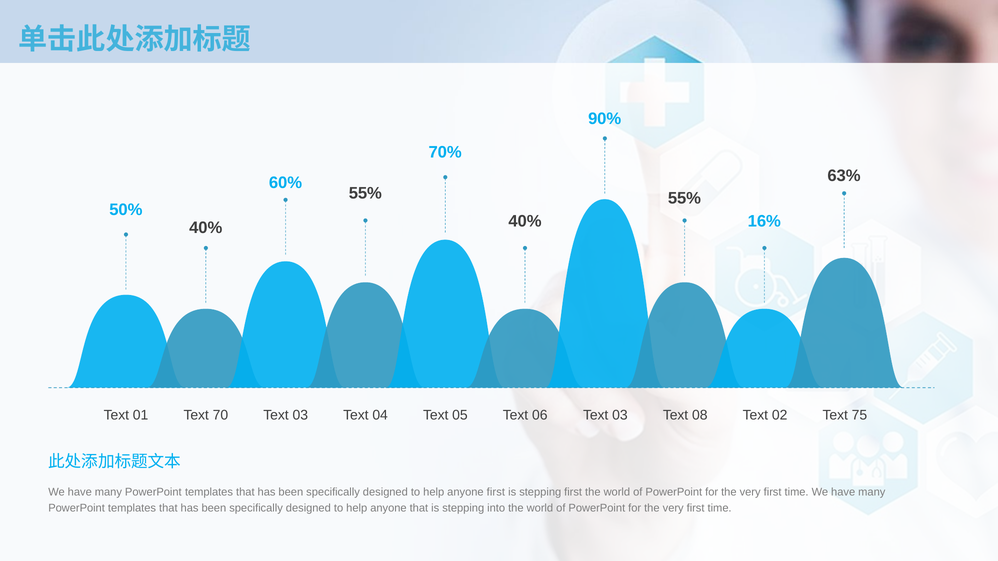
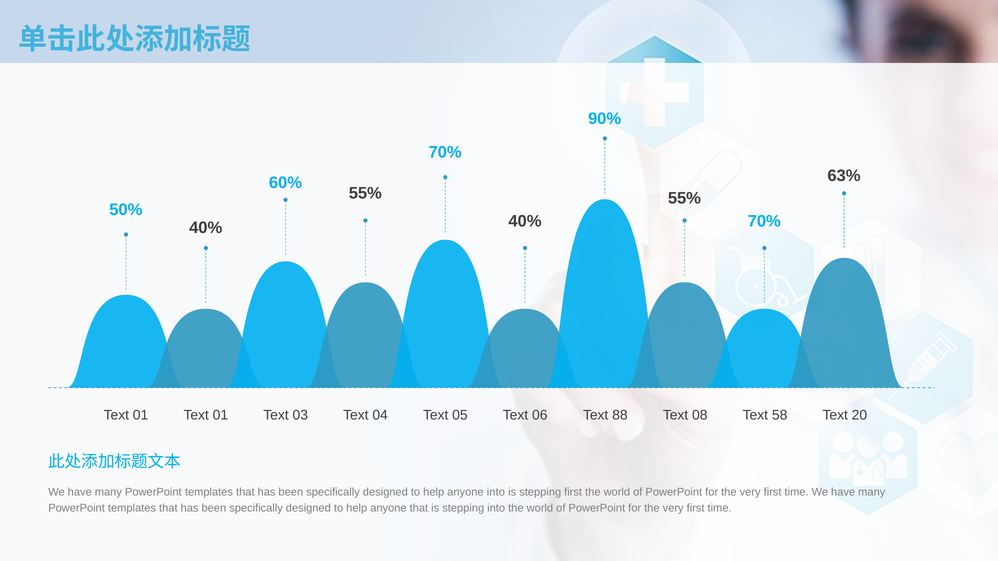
16% at (764, 221): 16% -> 70%
70 at (220, 415): 70 -> 01
06 Text 03: 03 -> 88
02: 02 -> 58
75: 75 -> 20
anyone first: first -> into
